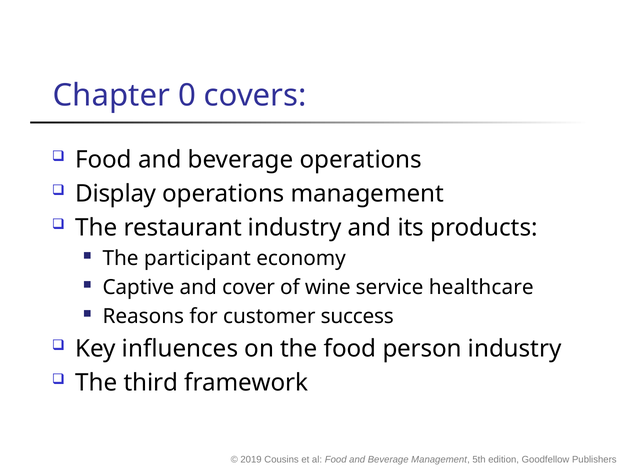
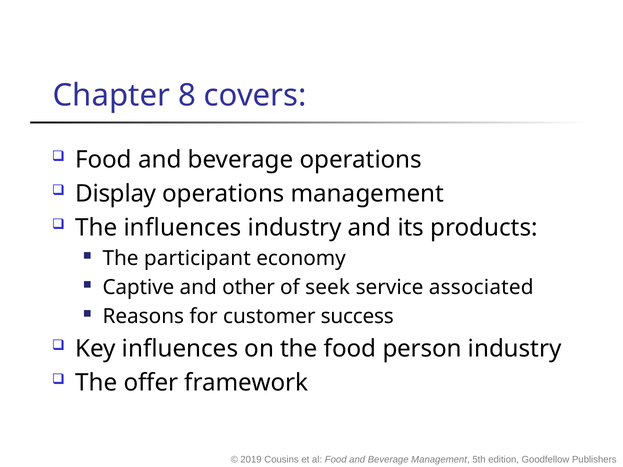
0: 0 -> 8
The restaurant: restaurant -> influences
cover: cover -> other
wine: wine -> seek
healthcare: healthcare -> associated
third: third -> offer
